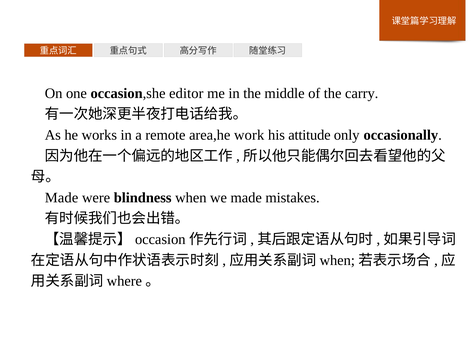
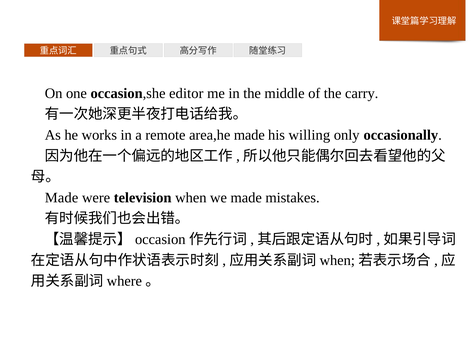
area,he work: work -> made
attitude: attitude -> willing
blindness: blindness -> television
